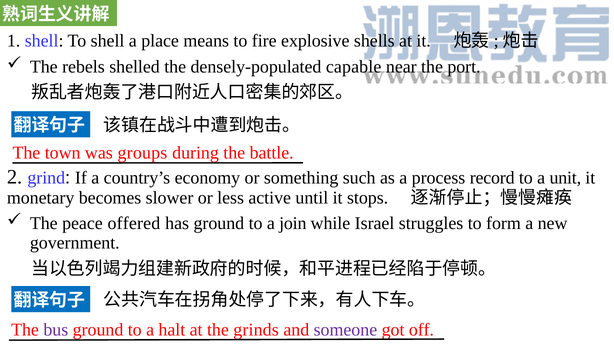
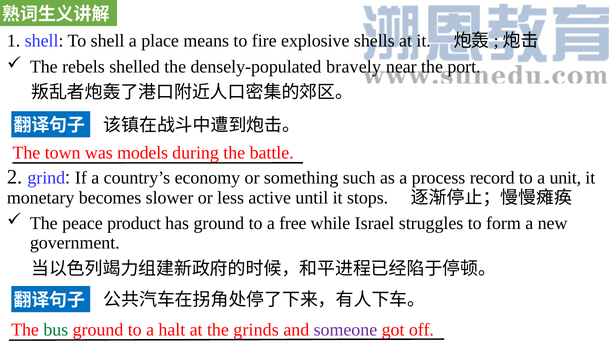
capable: capable -> bravely
groups: groups -> models
offered: offered -> product
join: join -> free
bus colour: purple -> green
